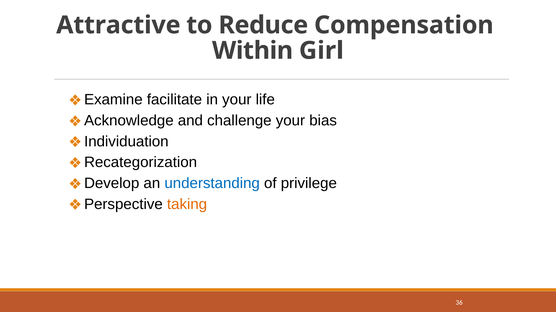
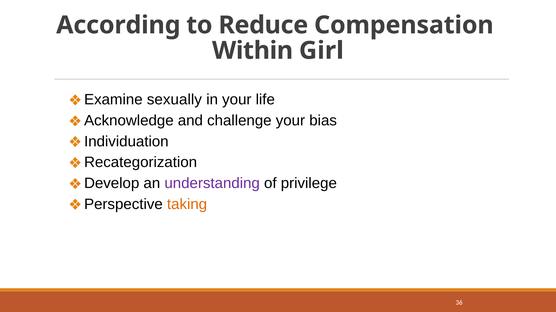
Attractive: Attractive -> According
facilitate: facilitate -> sexually
understanding colour: blue -> purple
